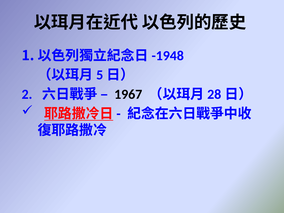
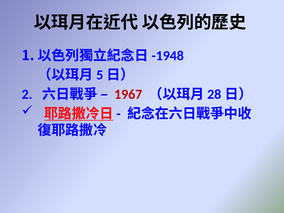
1967 colour: black -> red
